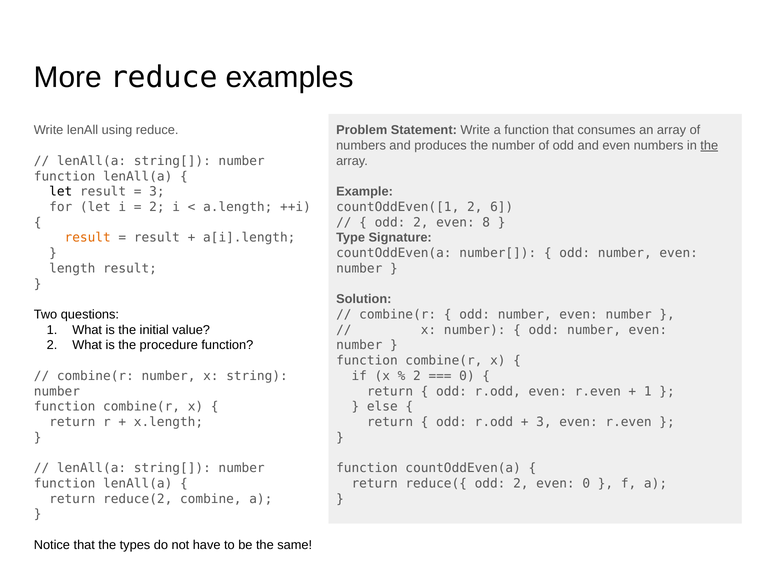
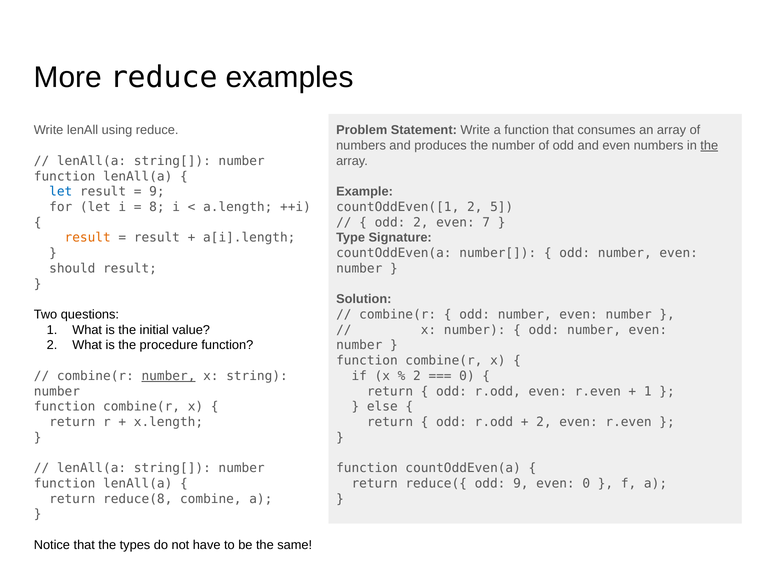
let at (61, 192) colour: black -> blue
3 at (157, 192): 3 -> 9
2 at (157, 207): 2 -> 8
6: 6 -> 5
8: 8 -> 7
length: length -> should
number at (168, 376) underline: none -> present
3 at (544, 422): 3 -> 2
reduce({ odd 2: 2 -> 9
reduce(2: reduce(2 -> reduce(8
